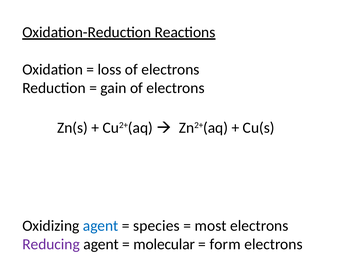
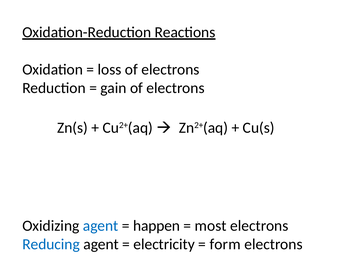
species: species -> happen
Reducing colour: purple -> blue
molecular: molecular -> electricity
